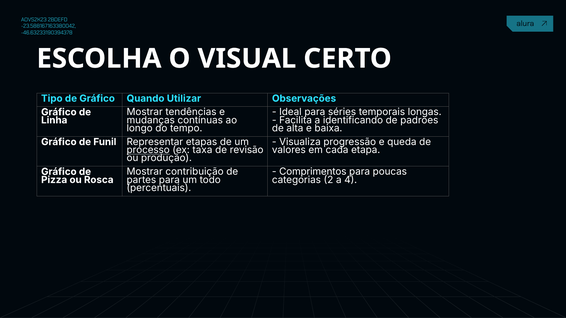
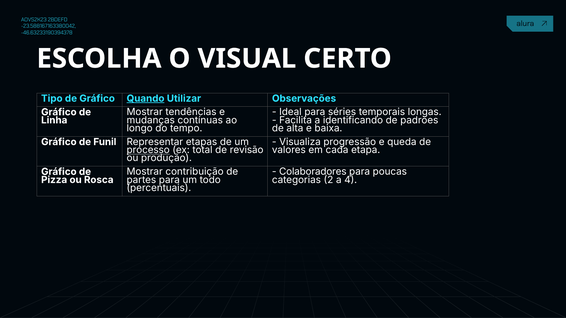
Quando underline: none -> present
taxa: taxa -> total
Comprimentos: Comprimentos -> Colaboradores
